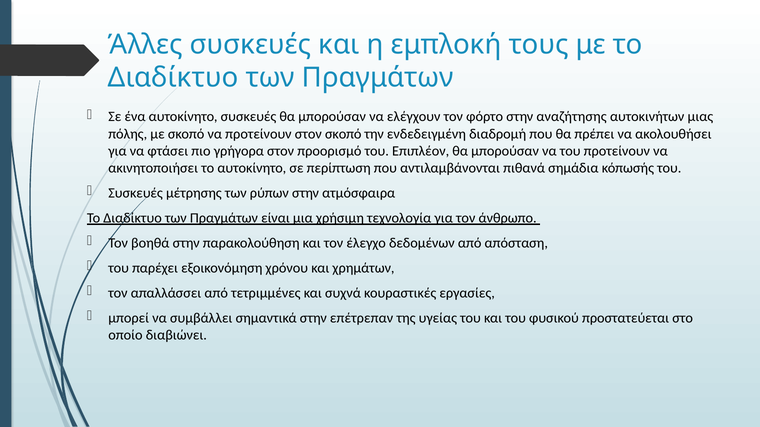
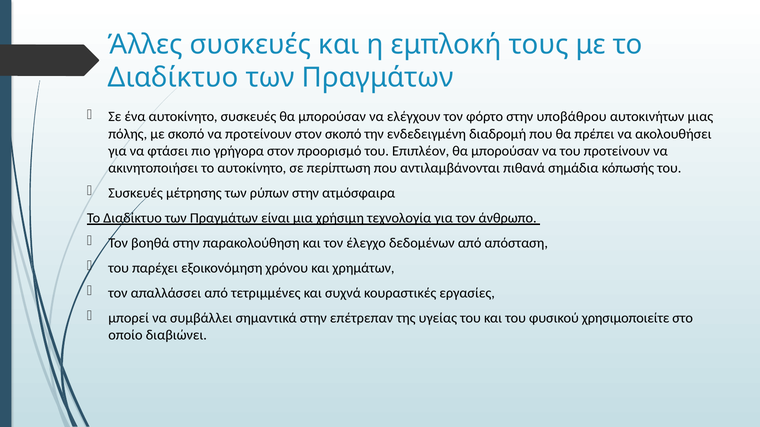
αναζήτησης: αναζήτησης -> υποβάθρου
προστατεύεται: προστατεύεται -> χρησιμοποιείτε
